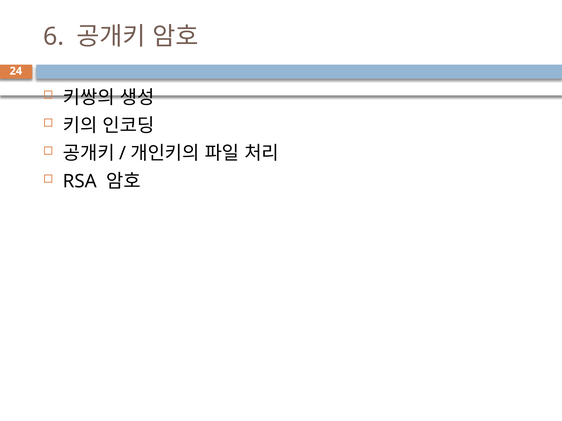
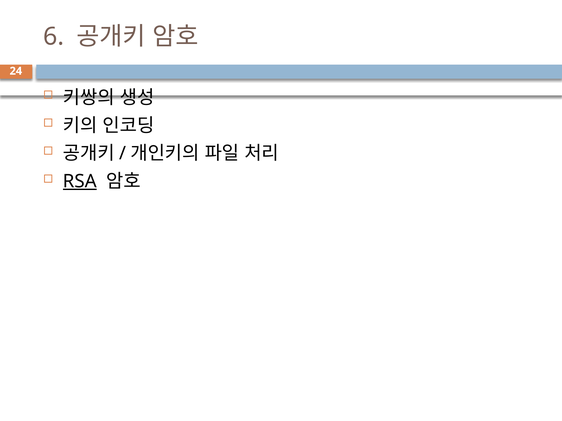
RSA underline: none -> present
